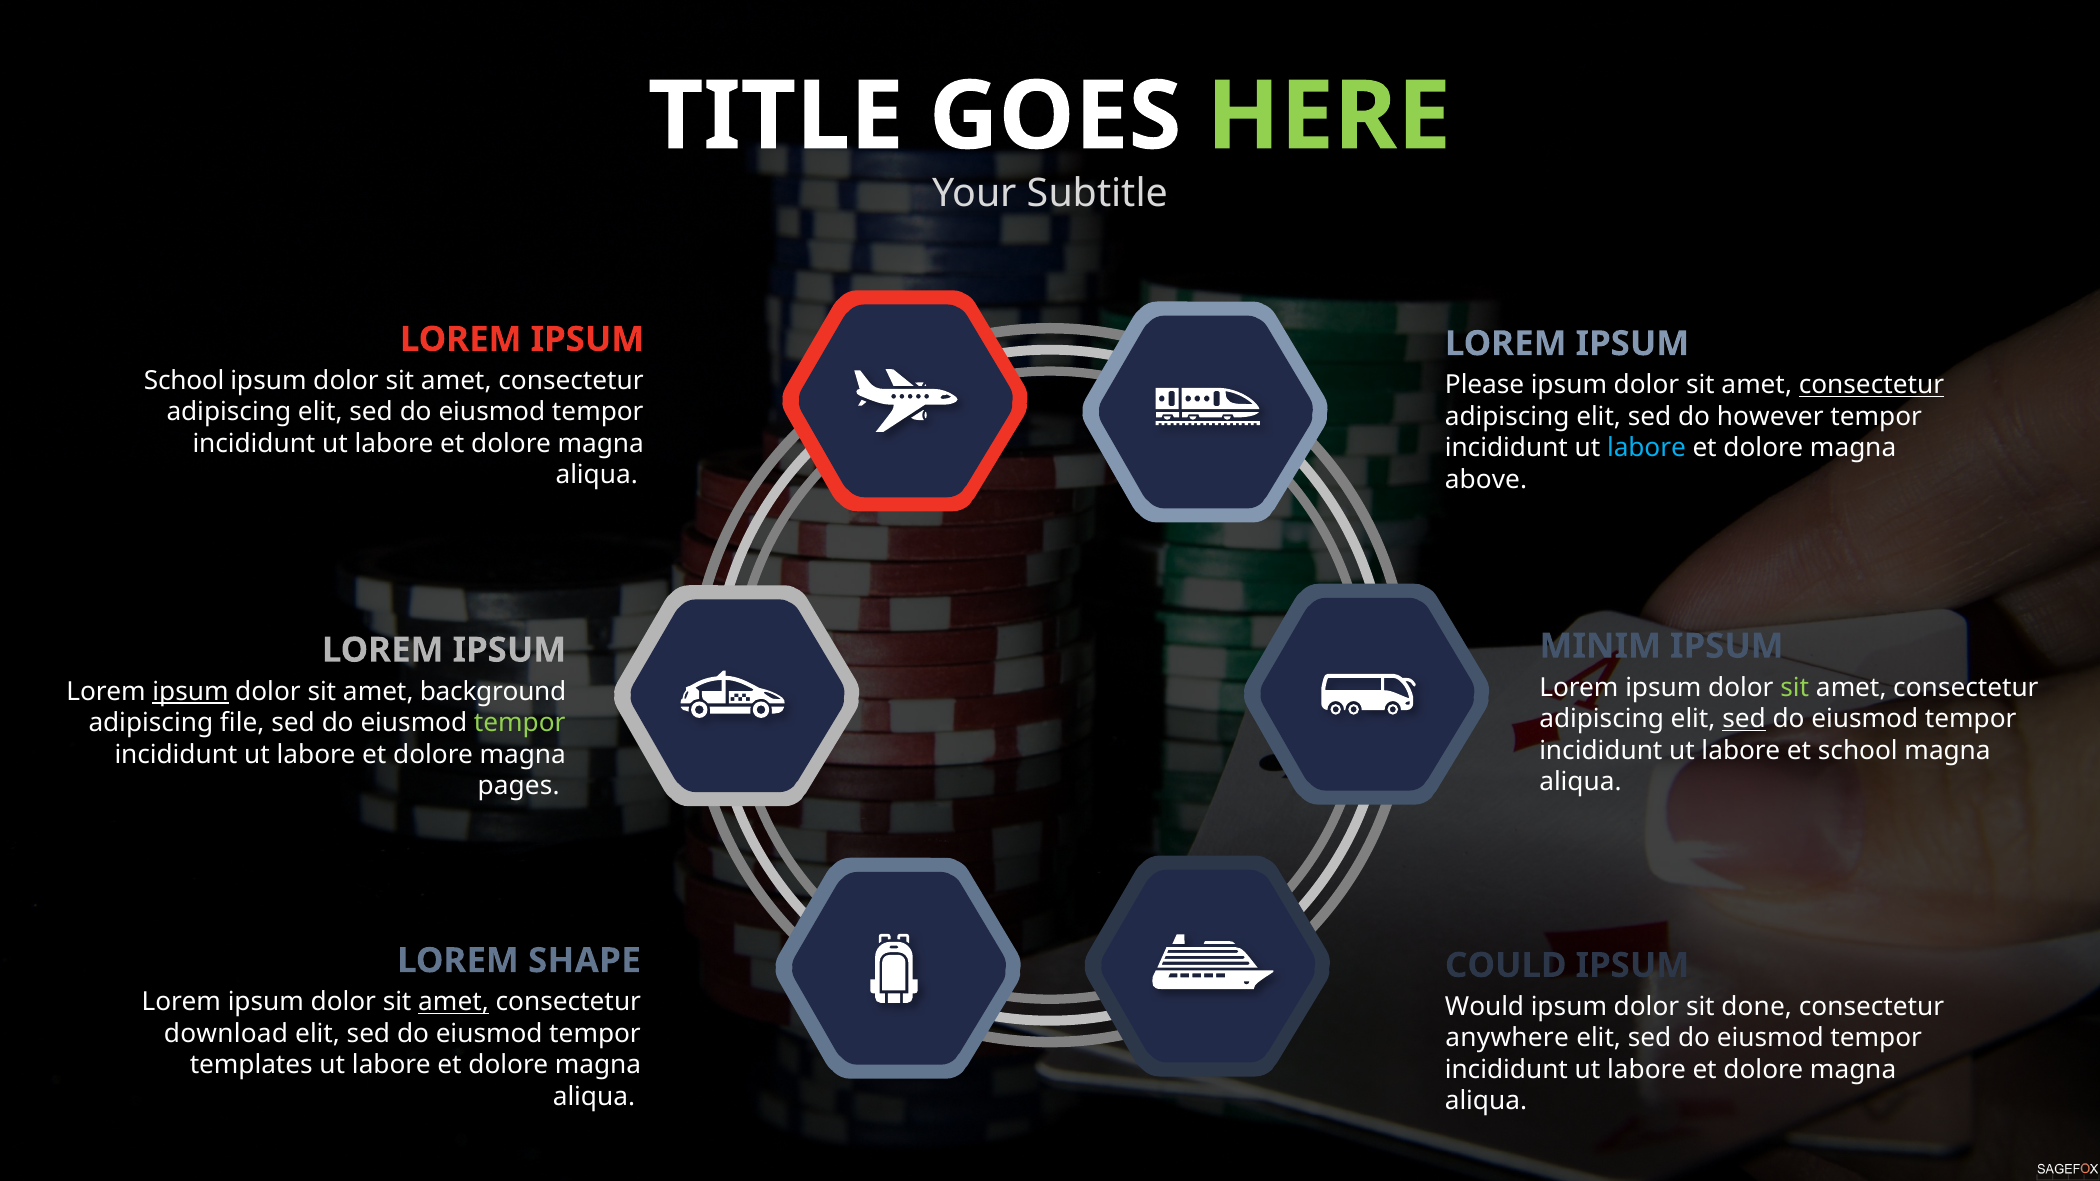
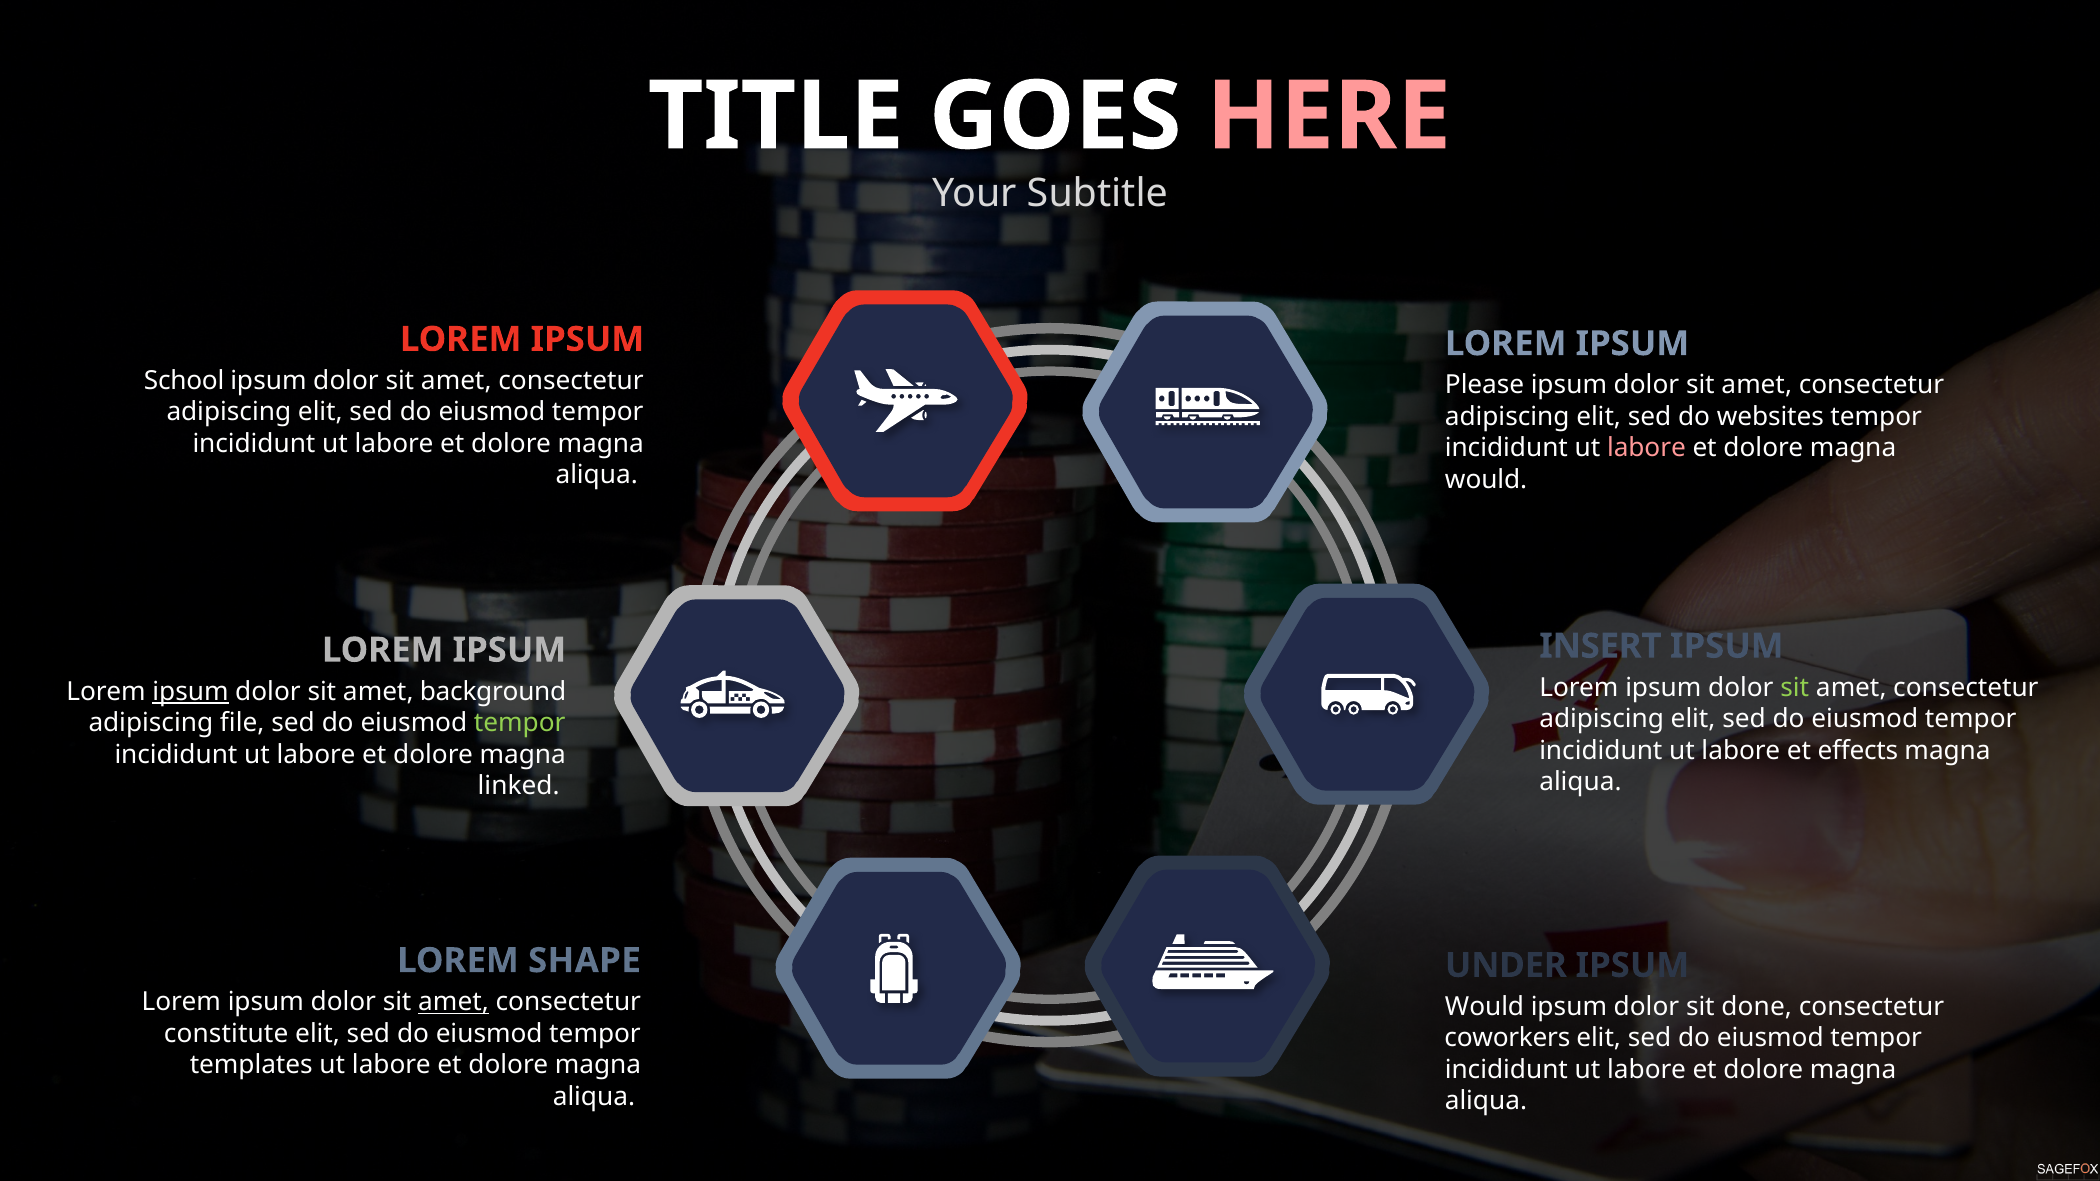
HERE colour: light green -> pink
consectetur at (1871, 385) underline: present -> none
however: however -> websites
labore at (1646, 448) colour: light blue -> pink
above at (1486, 480): above -> would
MINIM: MINIM -> INSERT
sed at (1744, 719) underline: present -> none
et school: school -> effects
pages: pages -> linked
COULD: COULD -> UNDER
download: download -> constitute
anywhere: anywhere -> coworkers
